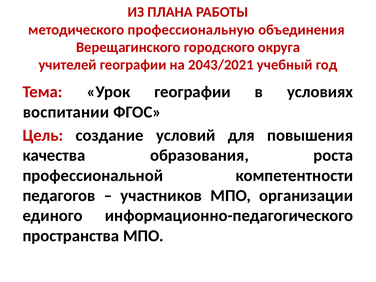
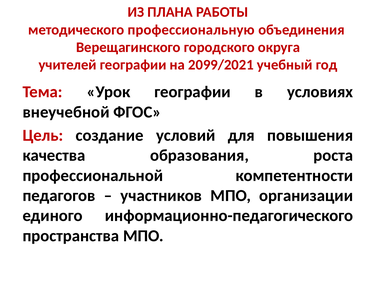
2043/2021: 2043/2021 -> 2099/2021
воспитании: воспитании -> внеучебной
